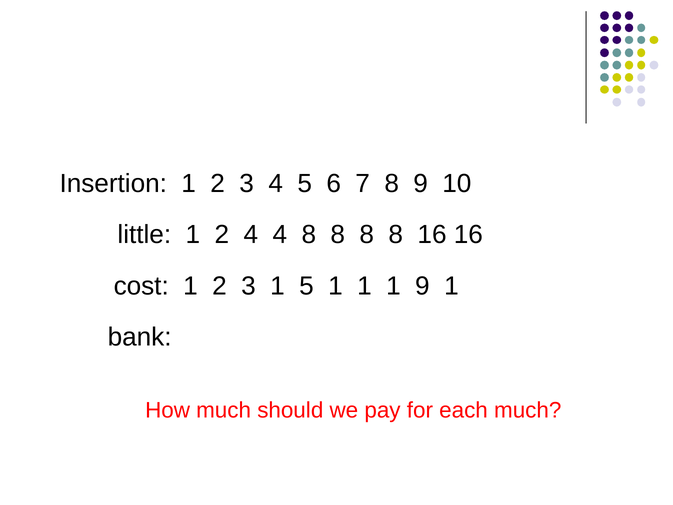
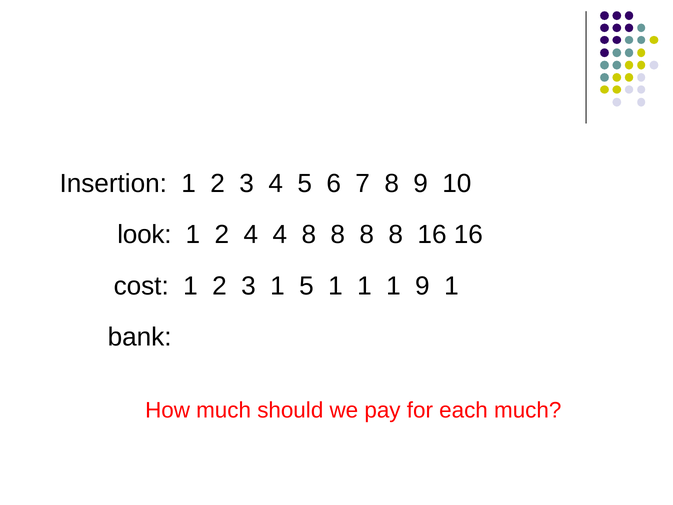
little: little -> look
